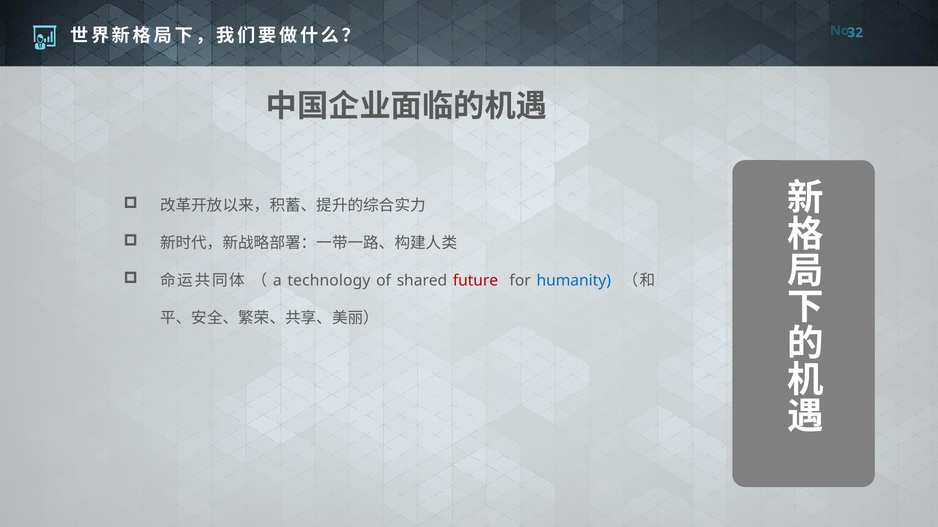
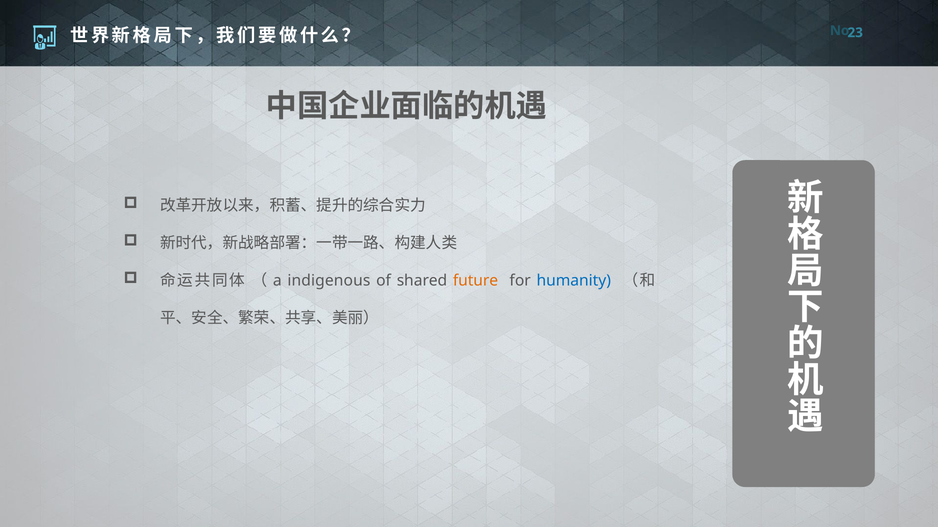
32: 32 -> 23
technology: technology -> indigenous
future colour: red -> orange
